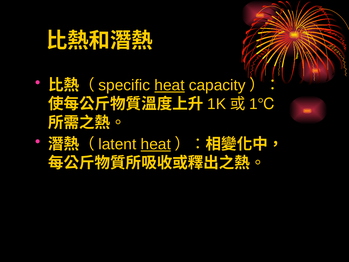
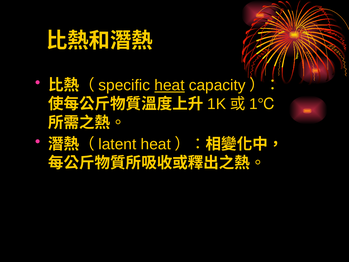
heat at (156, 144) underline: present -> none
